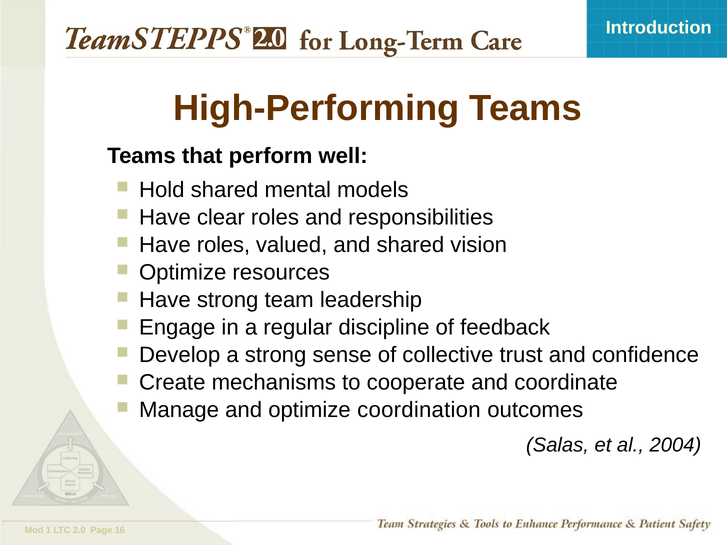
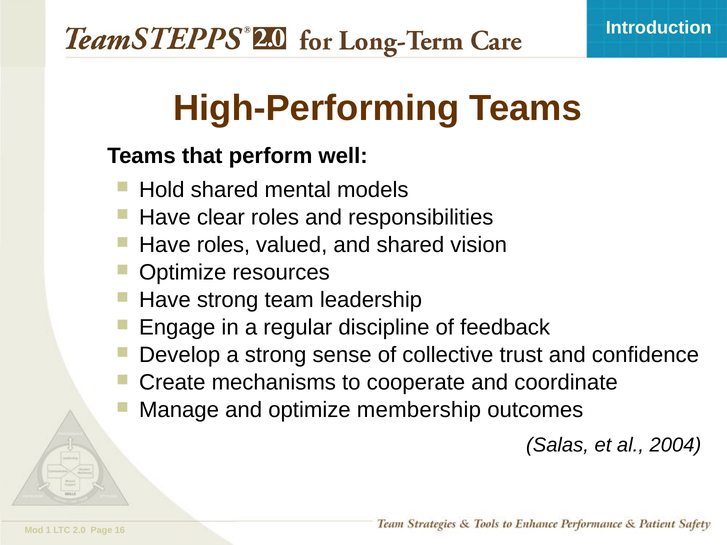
coordination: coordination -> membership
